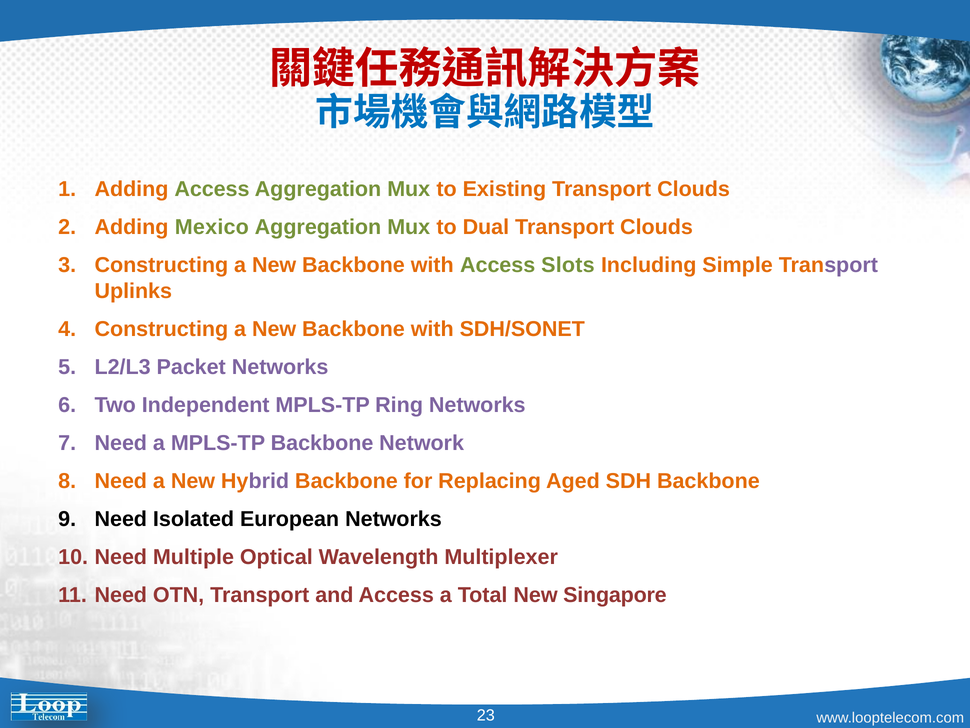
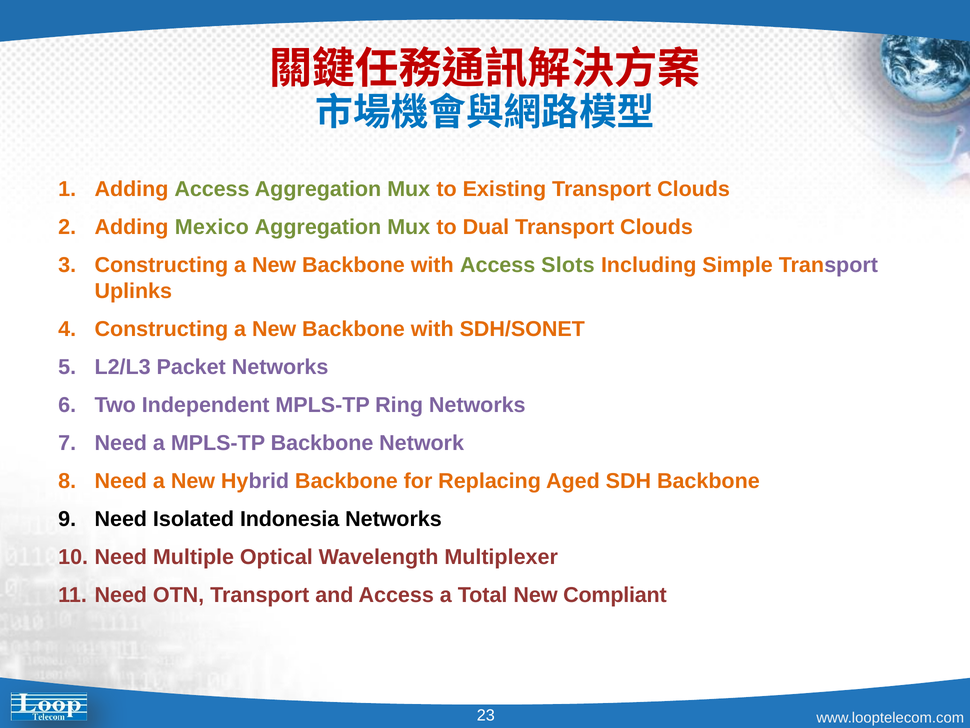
European: European -> Indonesia
Singapore: Singapore -> Compliant
